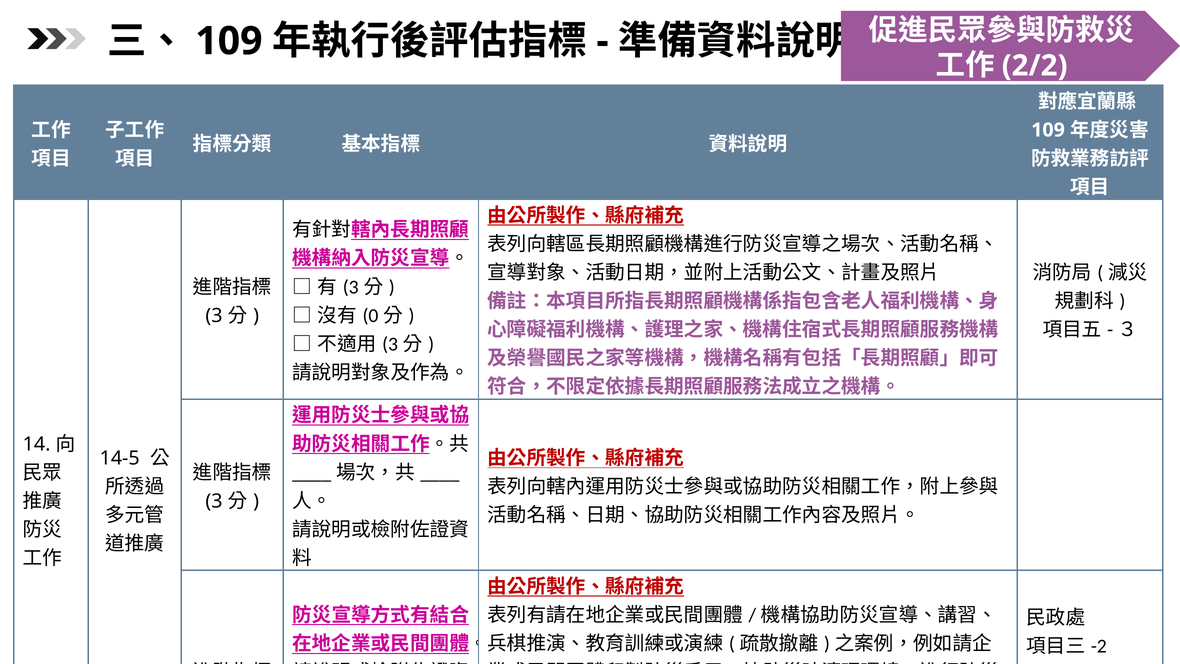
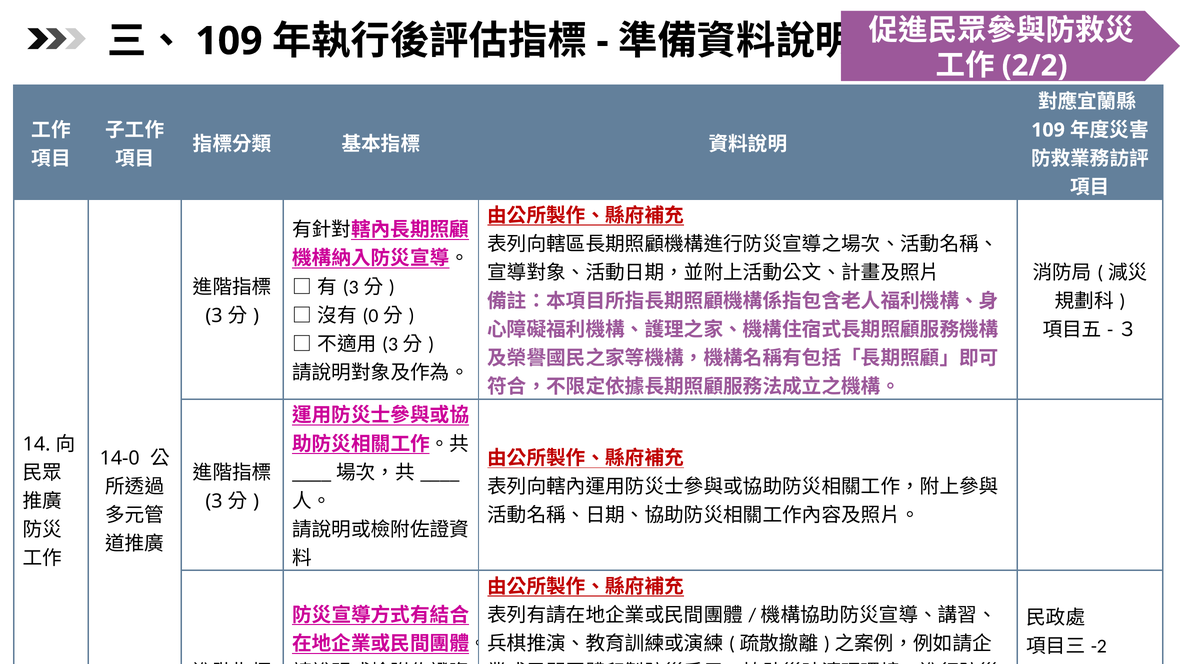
14-5: 14-5 -> 14-0
